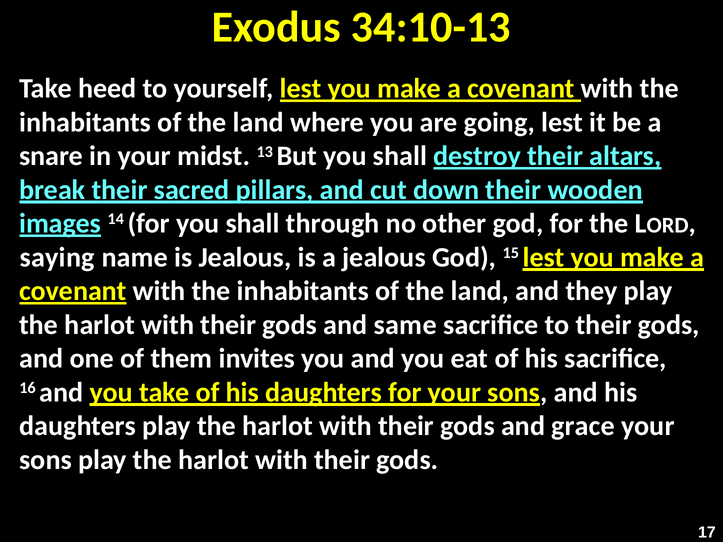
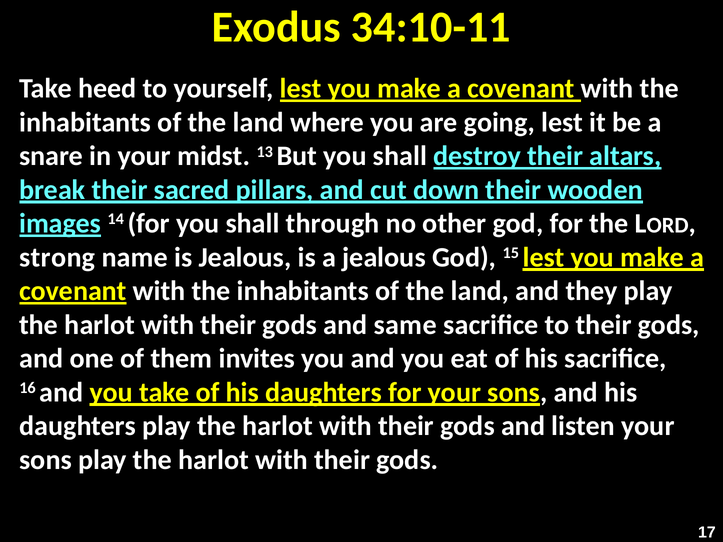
34:10-13: 34:10-13 -> 34:10-11
saying: saying -> strong
grace: grace -> listen
